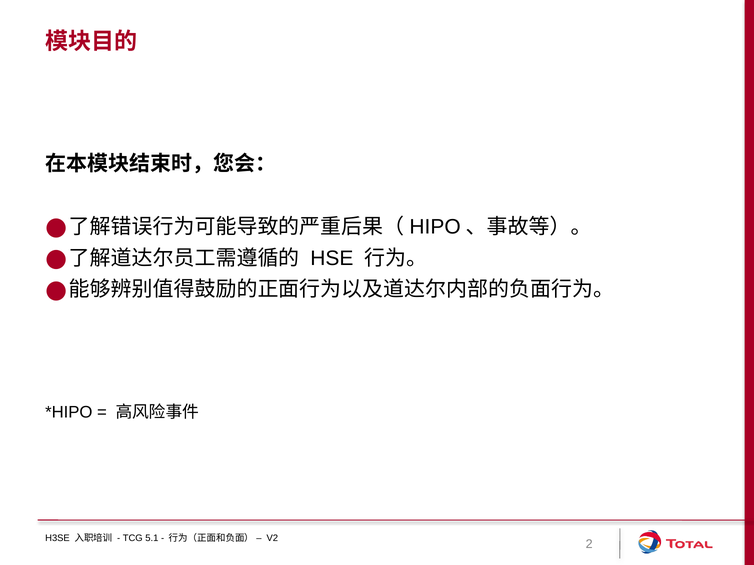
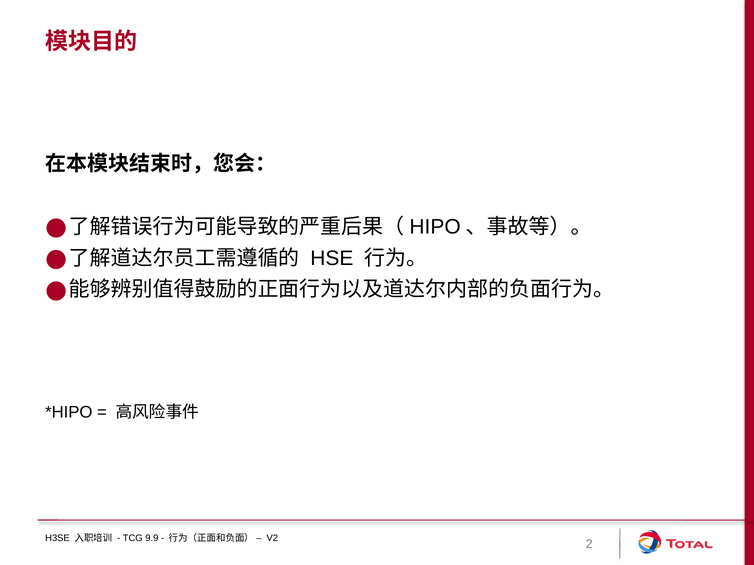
5.1: 5.1 -> 9.9
